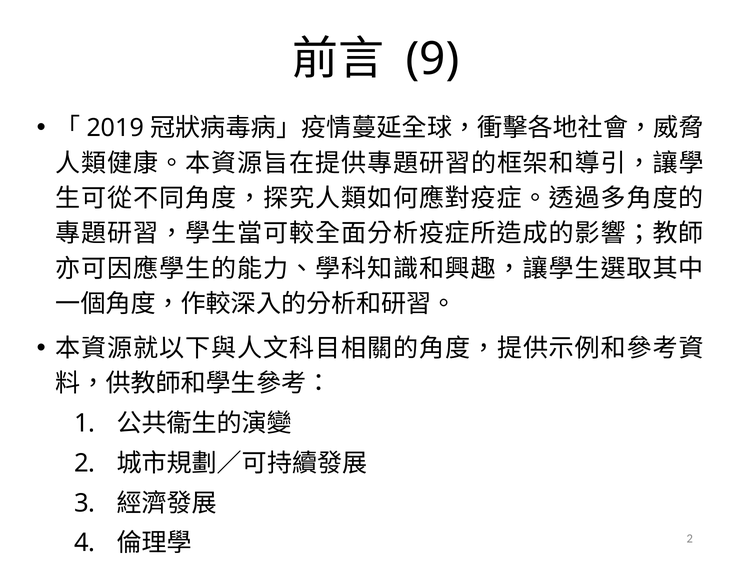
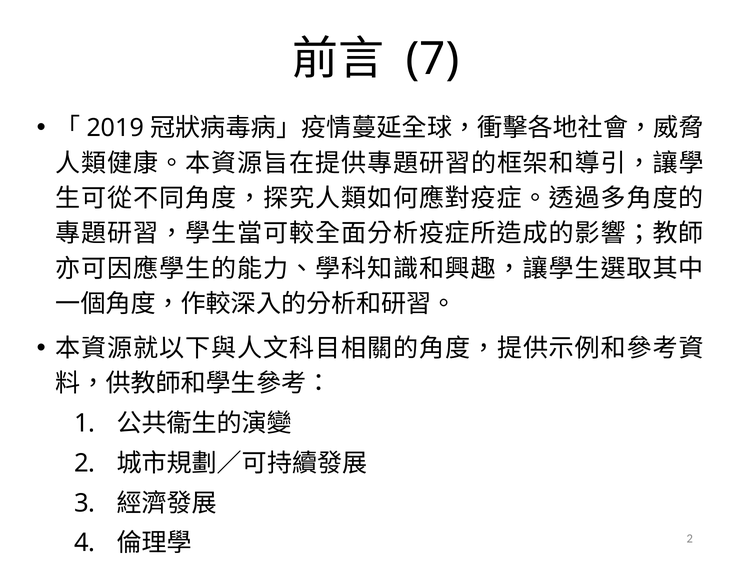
9: 9 -> 7
